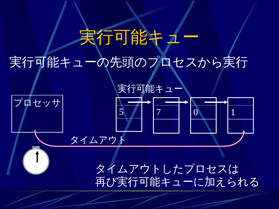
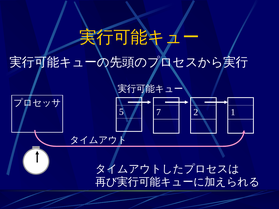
0: 0 -> 2
